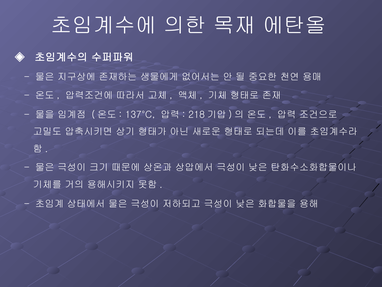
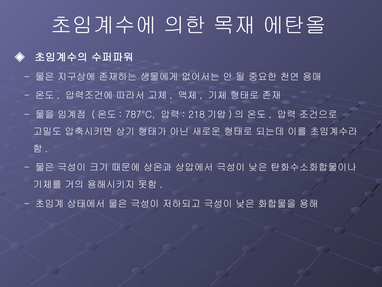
137°C: 137°C -> 787°C
